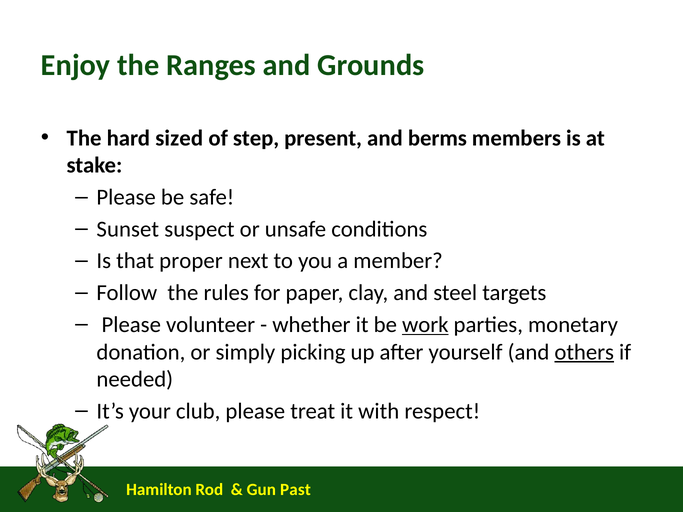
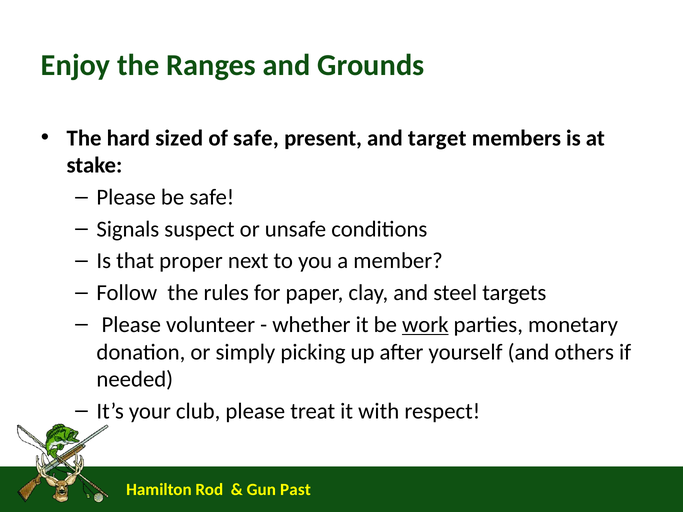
of step: step -> safe
berms: berms -> target
Sunset: Sunset -> Signals
others underline: present -> none
